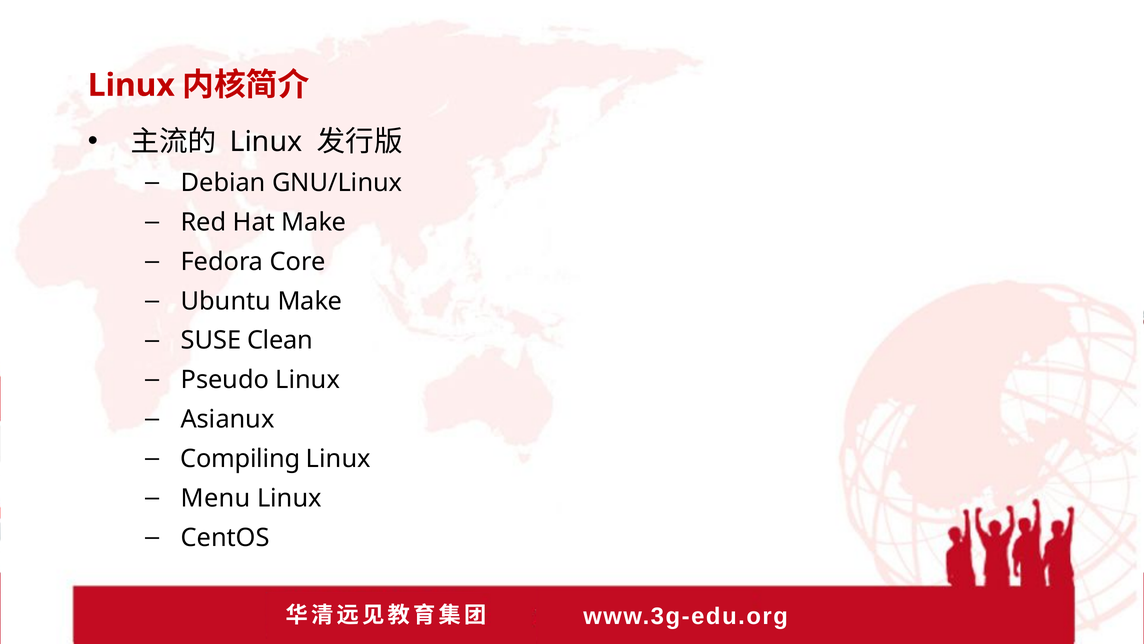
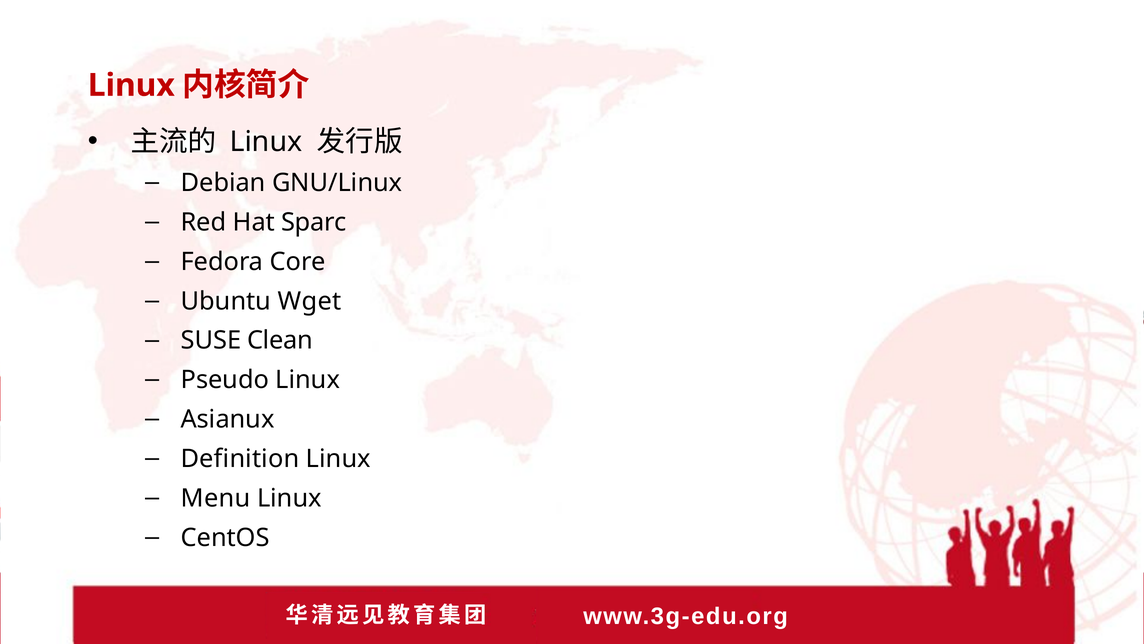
Hat Make: Make -> Sparc
Ubuntu Make: Make -> Wget
Compiling: Compiling -> Definition
